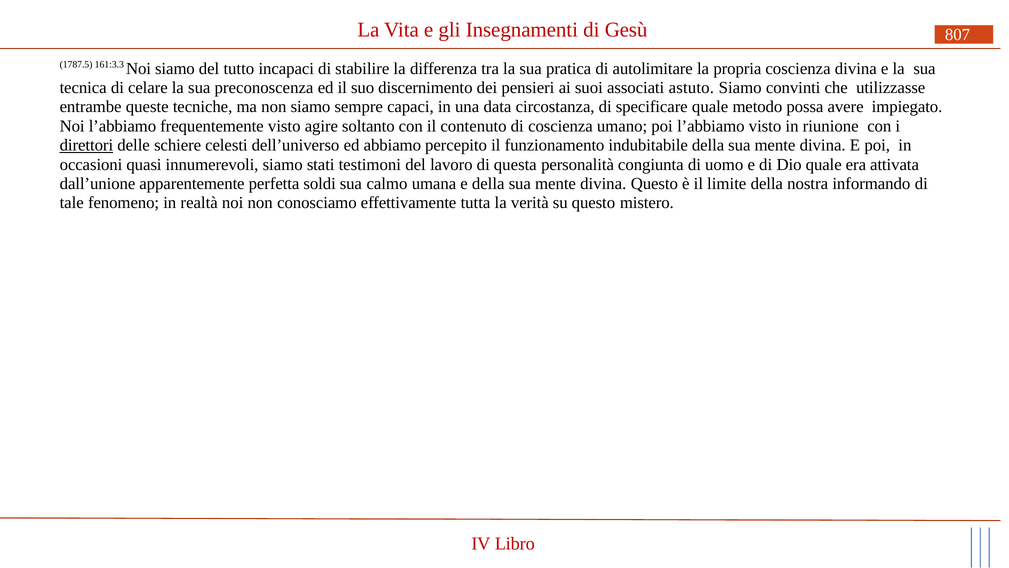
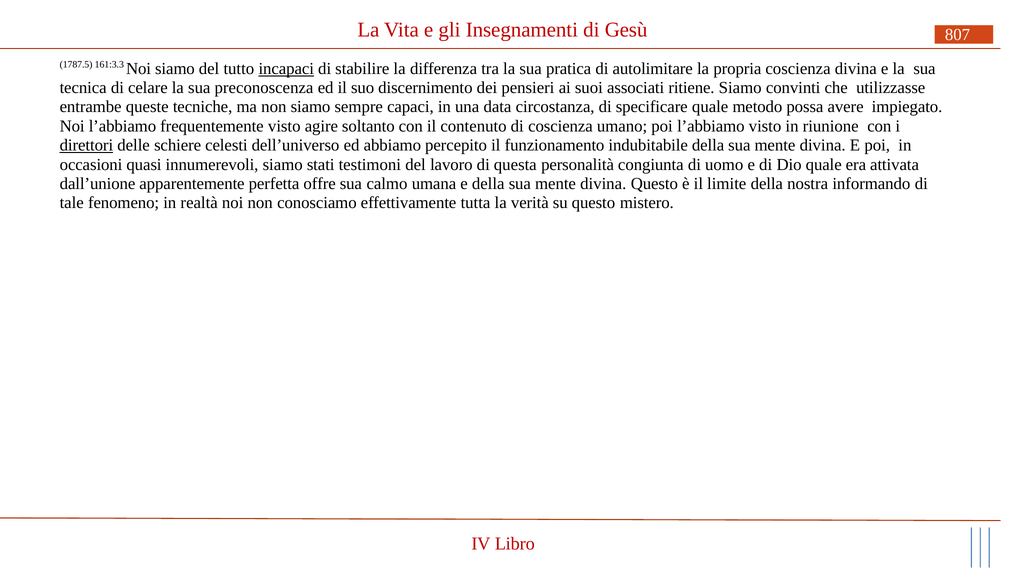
incapaci underline: none -> present
astuto: astuto -> ritiene
soldi: soldi -> offre
